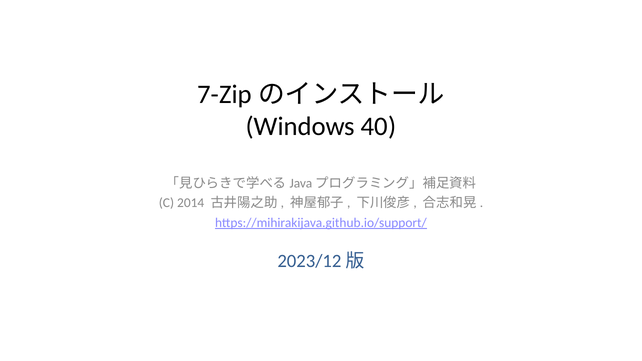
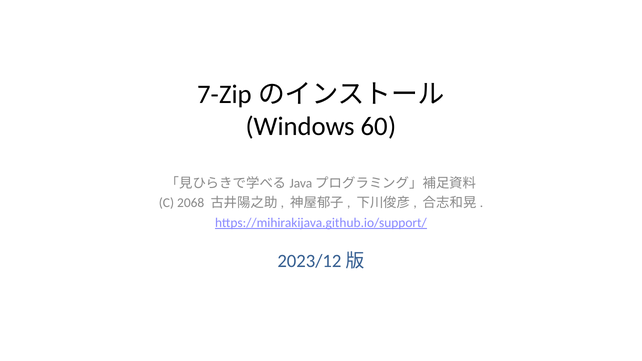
40: 40 -> 60
2014: 2014 -> 2068
